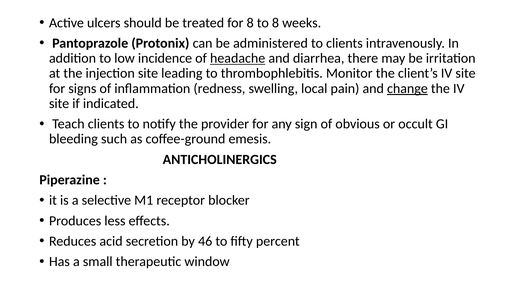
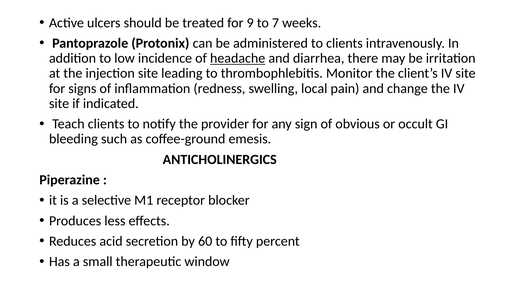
for 8: 8 -> 9
to 8: 8 -> 7
change underline: present -> none
46: 46 -> 60
